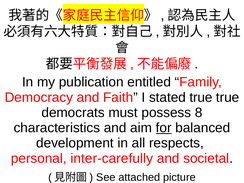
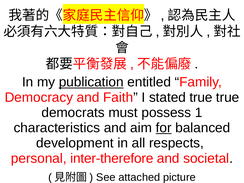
publication underline: none -> present
8: 8 -> 1
inter-carefully: inter-carefully -> inter-therefore
